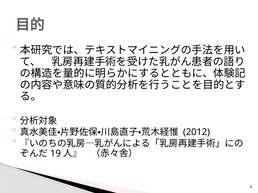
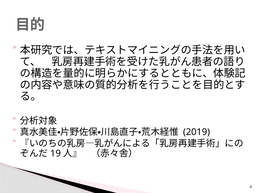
2012: 2012 -> 2019
